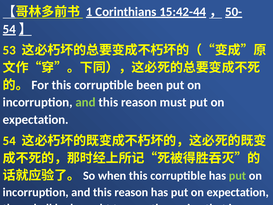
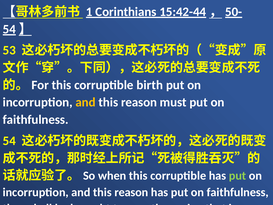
been: been -> birth
and at (86, 102) colour: light green -> yellow
expectation at (36, 120): expectation -> faithfulness
has put on expectation: expectation -> faithfulness
